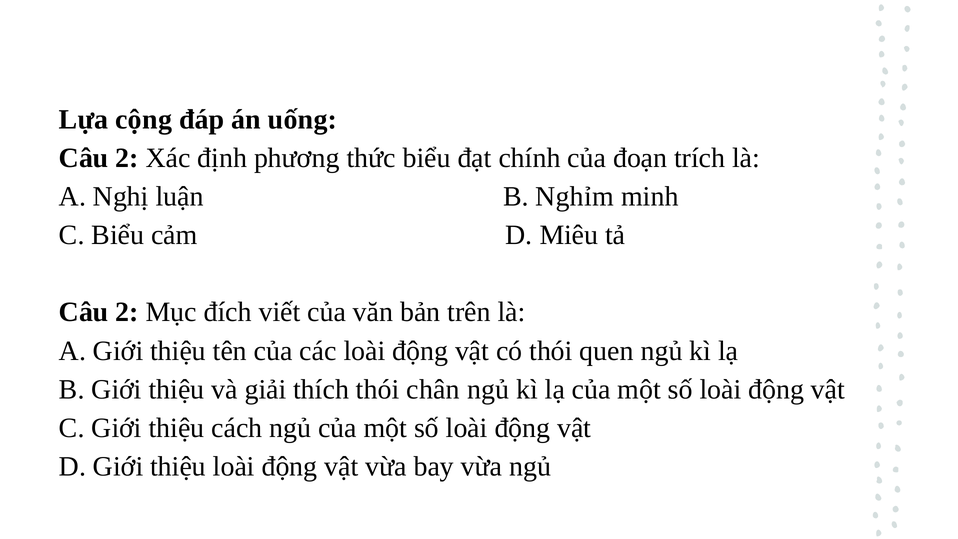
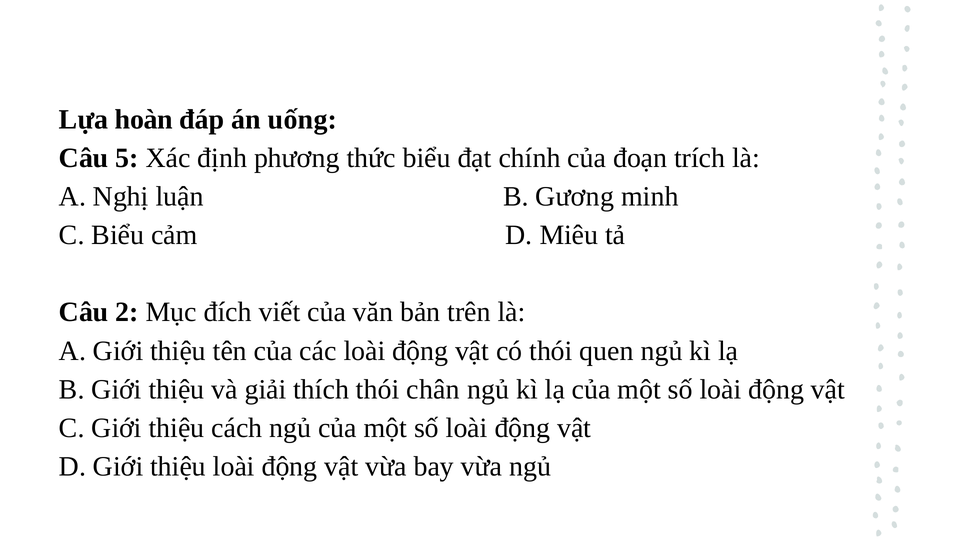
cộng: cộng -> hoàn
2 at (127, 158): 2 -> 5
Nghỉm: Nghỉm -> Gương
